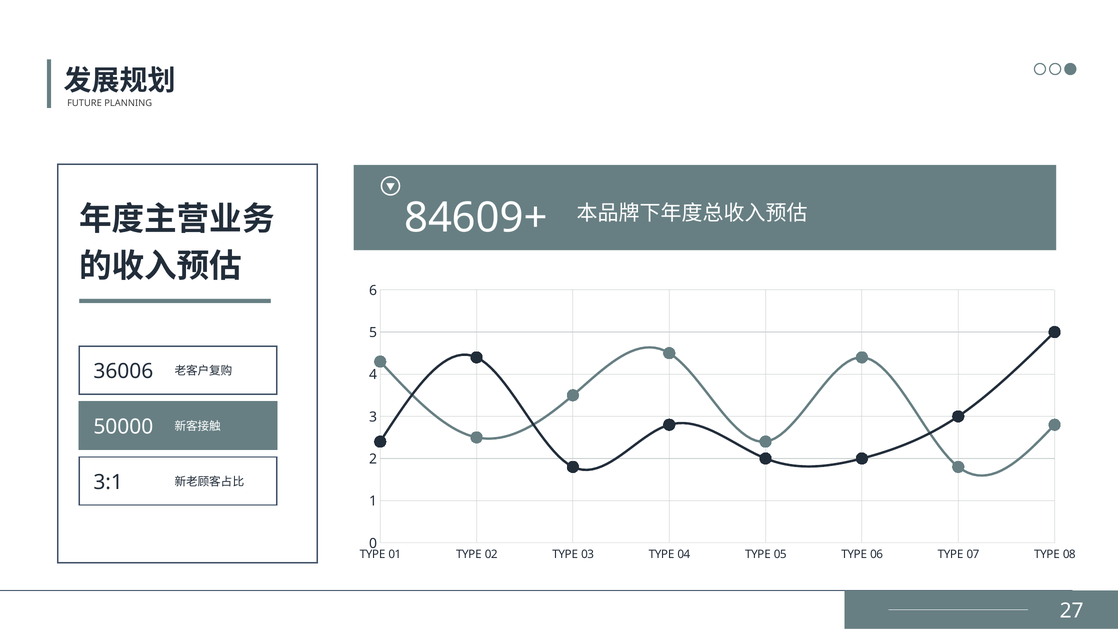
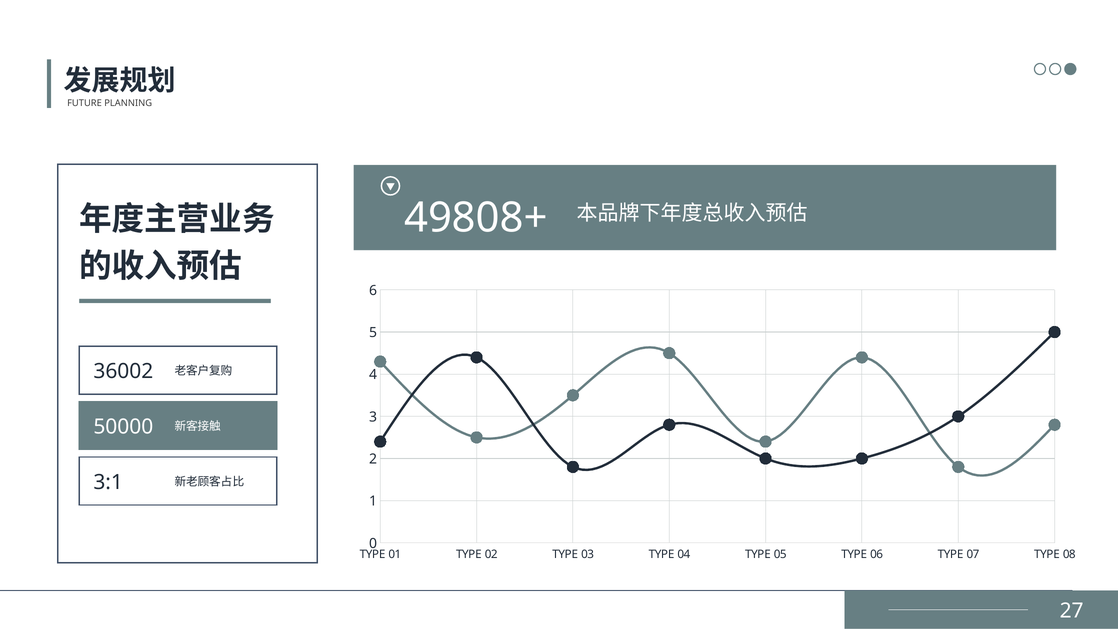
84609+: 84609+ -> 49808+
36006: 36006 -> 36002
